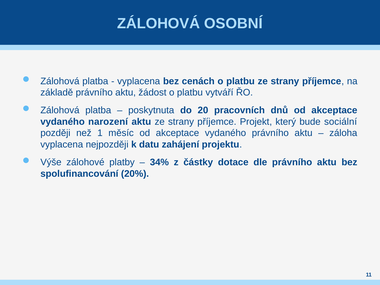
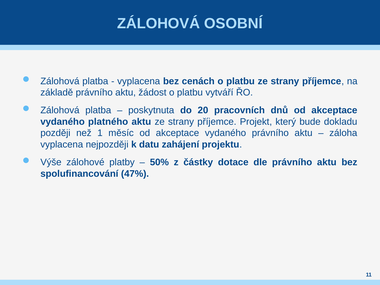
narození: narození -> platného
sociální: sociální -> dokladu
34%: 34% -> 50%
20%: 20% -> 47%
